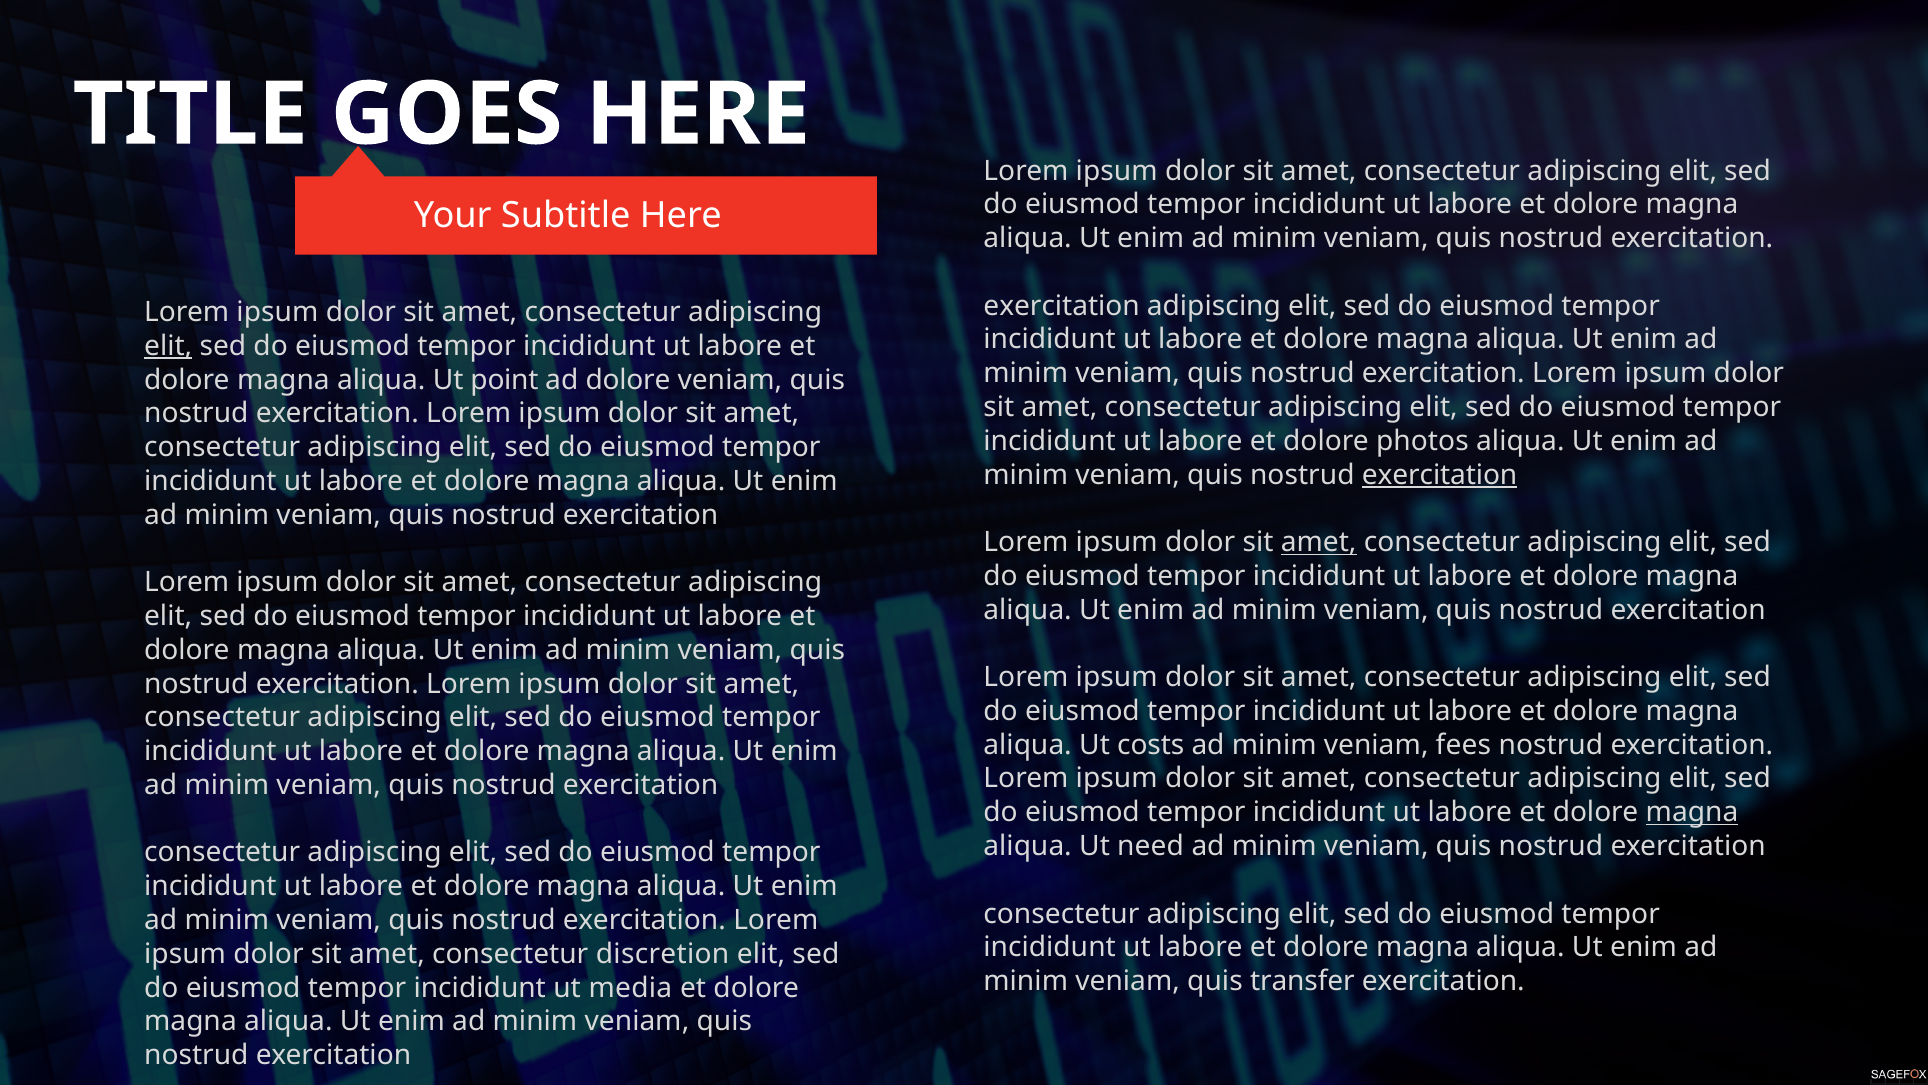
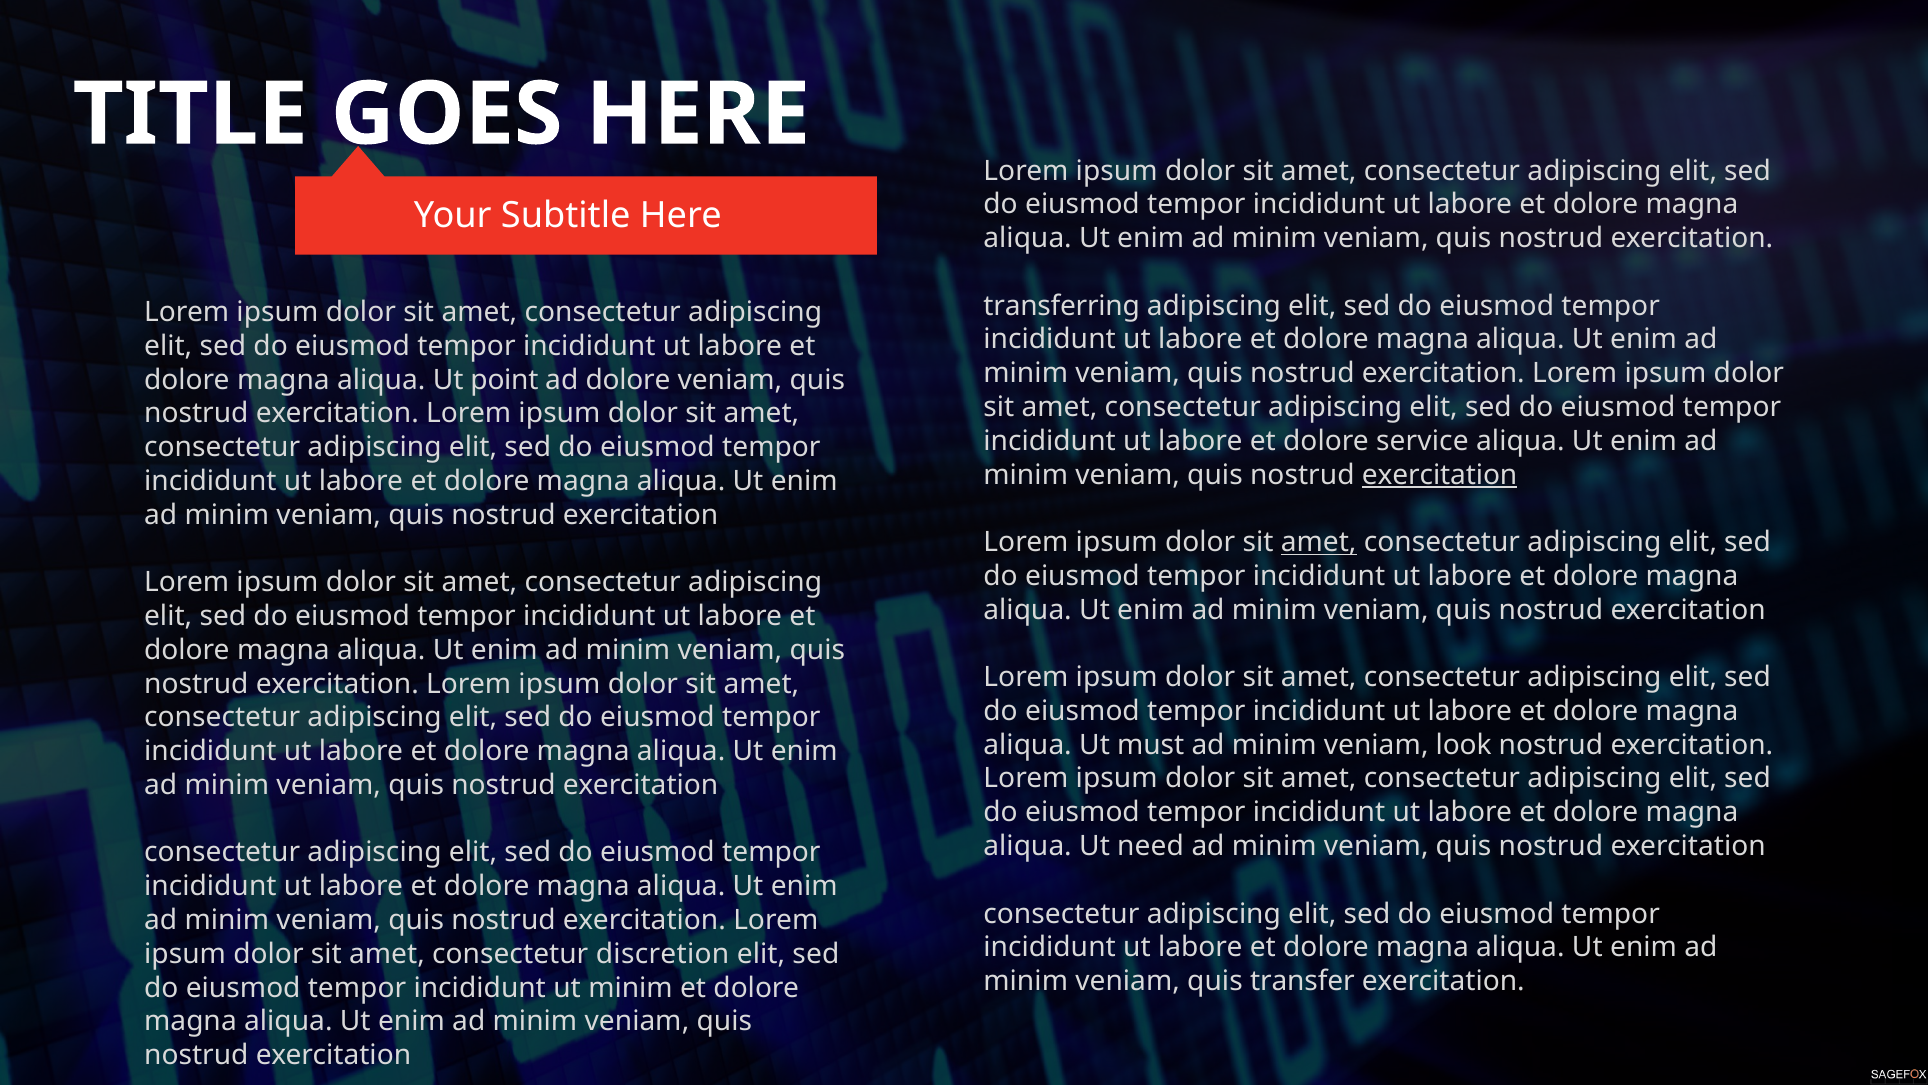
exercitation at (1062, 306): exercitation -> transferring
elit at (168, 346) underline: present -> none
photos: photos -> service
costs: costs -> must
fees: fees -> look
magna at (1692, 812) underline: present -> none
ut media: media -> minim
